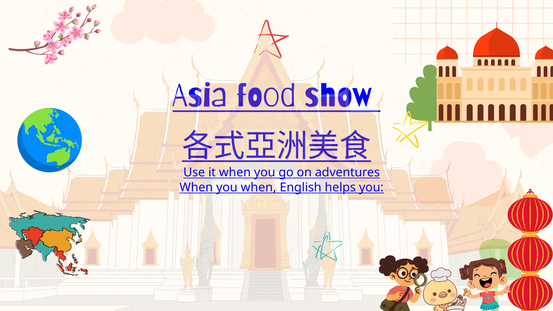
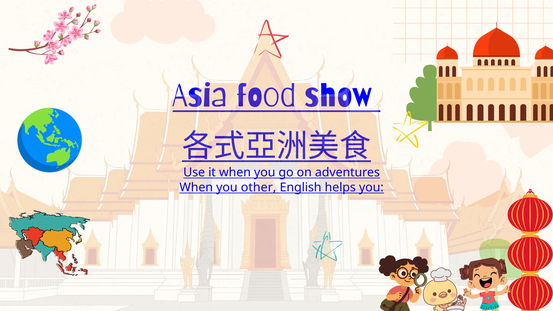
you when: when -> other
